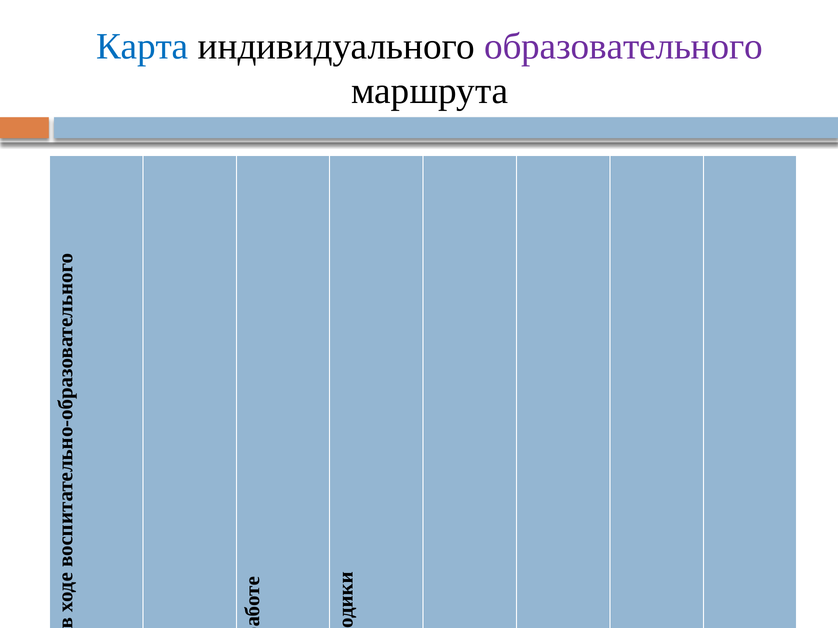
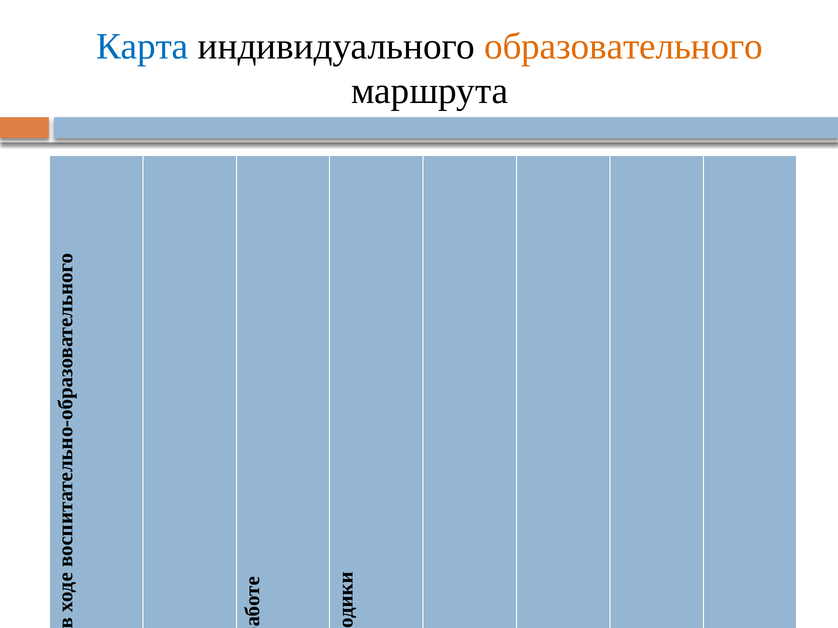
образовательного colour: purple -> orange
